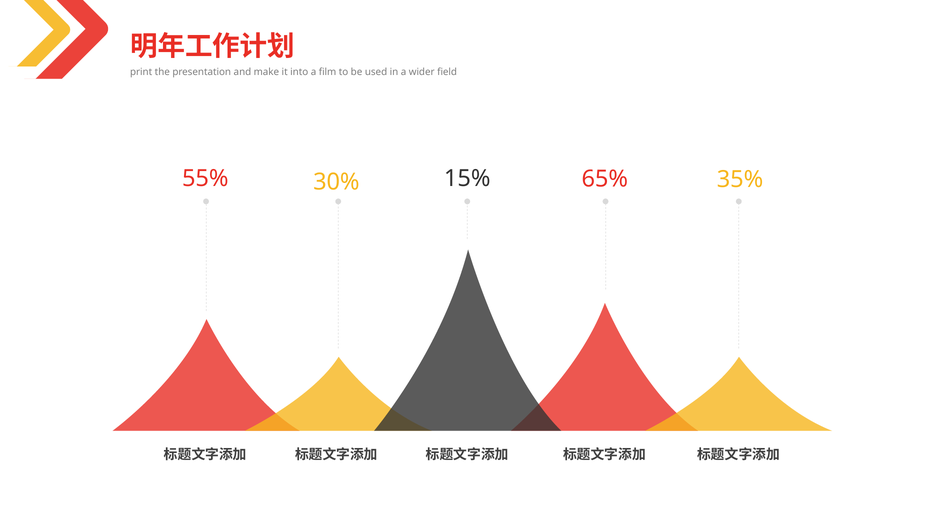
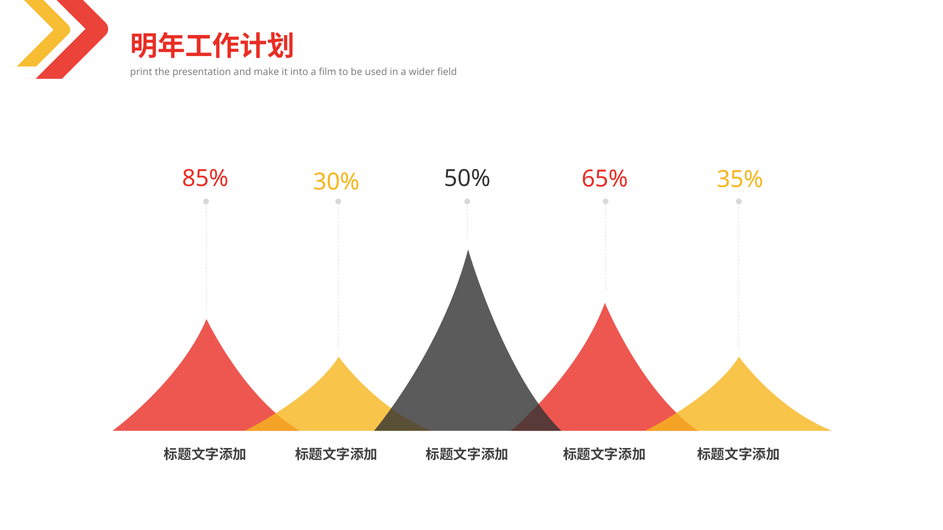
15%: 15% -> 50%
55%: 55% -> 85%
